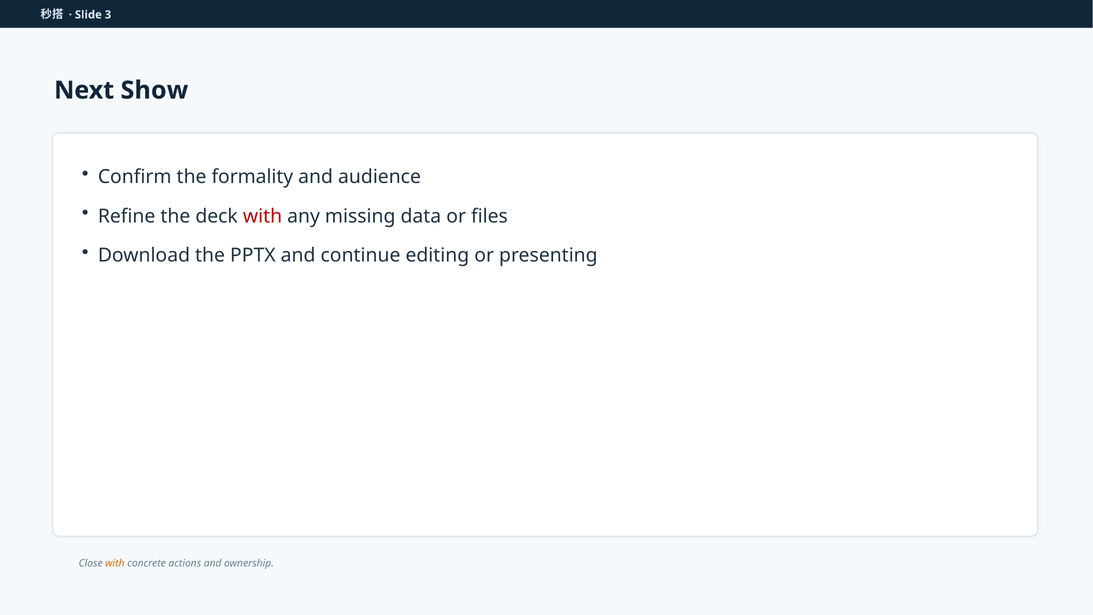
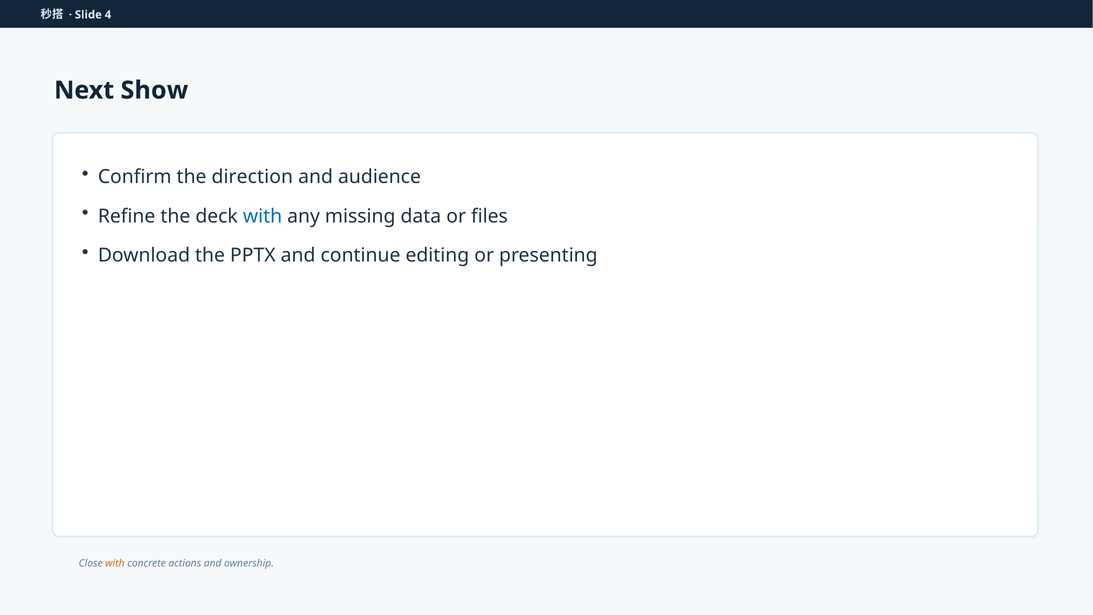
3: 3 -> 4
formality: formality -> direction
with at (263, 216) colour: red -> blue
